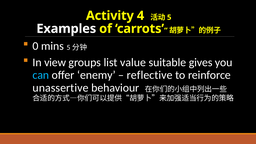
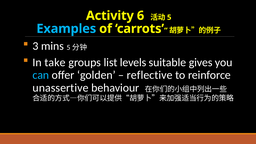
4: 4 -> 6
Examples colour: white -> light blue
0: 0 -> 3
view: view -> take
value: value -> levels
enemy: enemy -> golden
